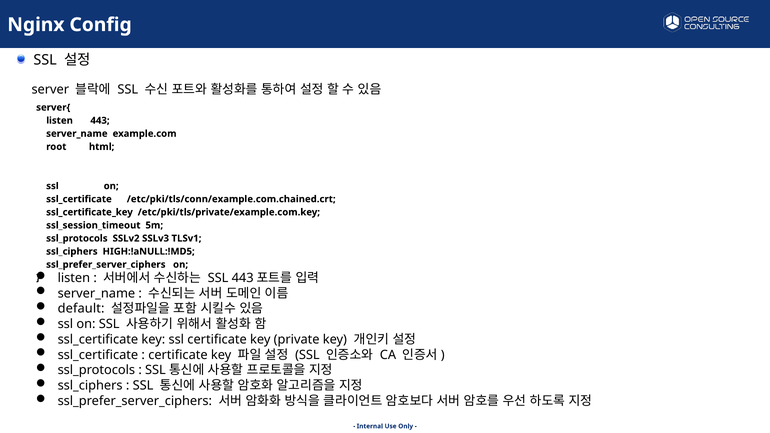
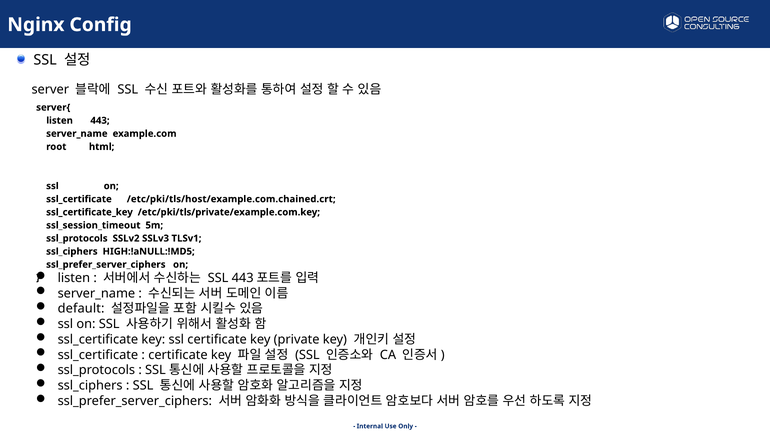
/etc/pki/tls/conn/example.com.chained.crt: /etc/pki/tls/conn/example.com.chained.crt -> /etc/pki/tls/host/example.com.chained.crt
